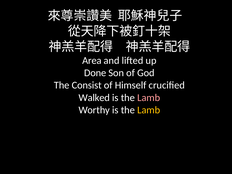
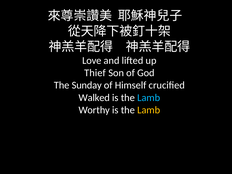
Area: Area -> Love
Done: Done -> Thief
Consist: Consist -> Sunday
Lamb at (149, 98) colour: pink -> light blue
